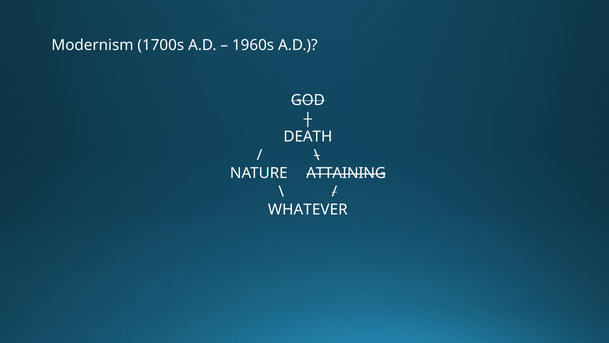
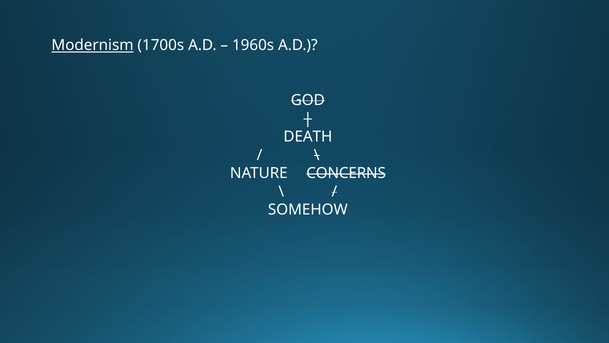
Modernism underline: none -> present
ATTAINING: ATTAINING -> CONCERNS
WHATEVER: WHATEVER -> SOMEHOW
